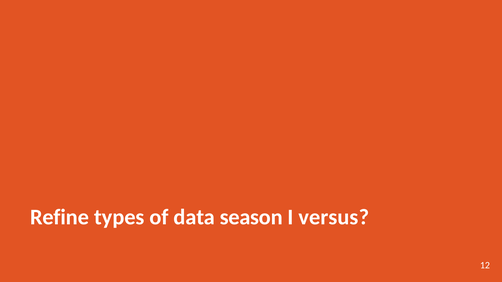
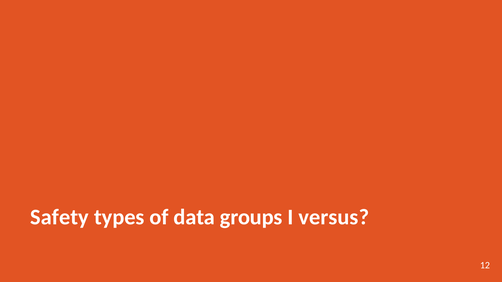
Refine: Refine -> Safety
season: season -> groups
